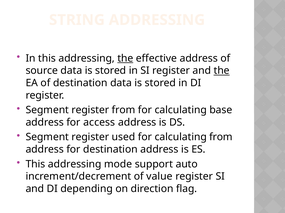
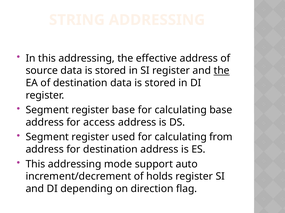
the at (125, 58) underline: present -> none
register from: from -> base
value: value -> holds
